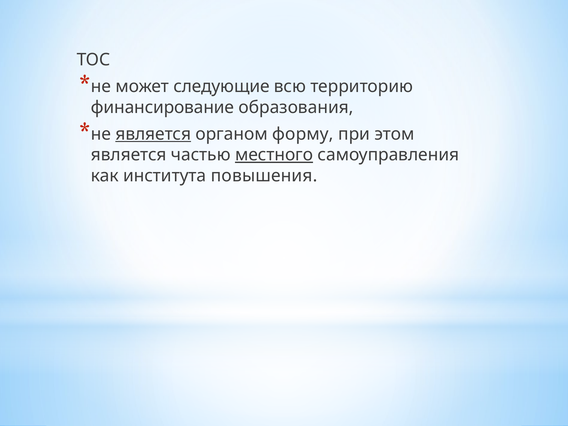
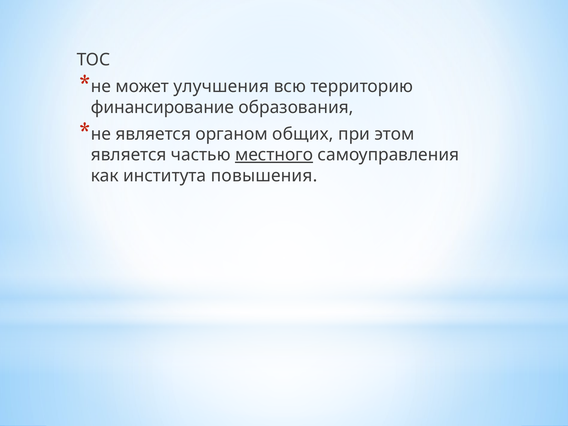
следующие: следующие -> улучшения
является at (153, 134) underline: present -> none
форму: форму -> общих
